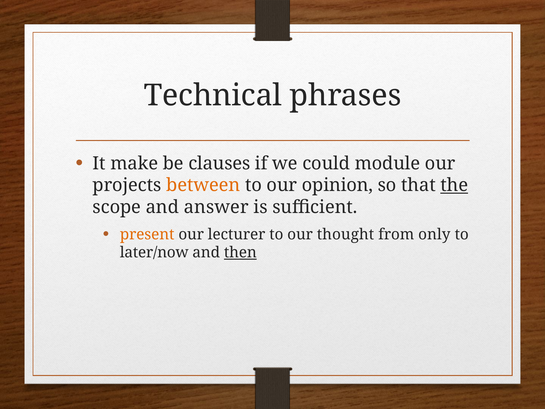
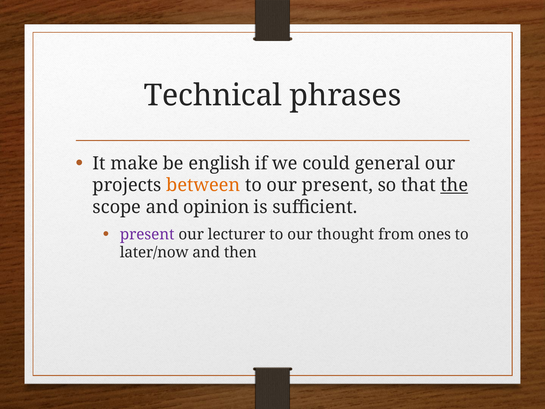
clauses: clauses -> english
module: module -> general
our opinion: opinion -> present
answer: answer -> opinion
present at (147, 234) colour: orange -> purple
only: only -> ones
then underline: present -> none
